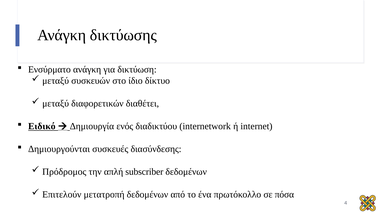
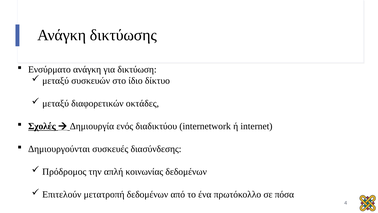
διαθέτει: διαθέτει -> οκτάδες
Ειδικό: Ειδικό -> Σχολές
subscriber: subscriber -> κοινωνίας
